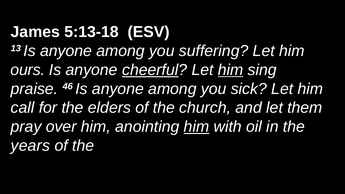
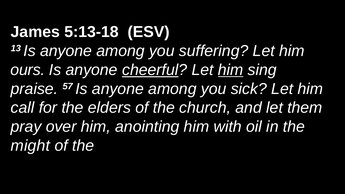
46: 46 -> 57
him at (196, 127) underline: present -> none
years: years -> might
